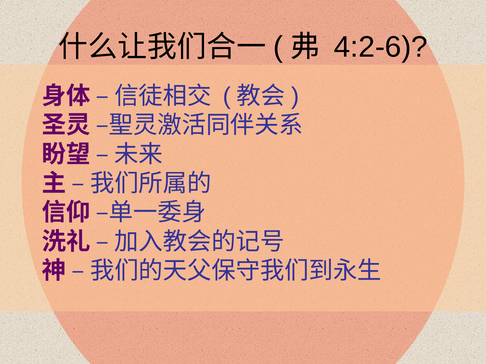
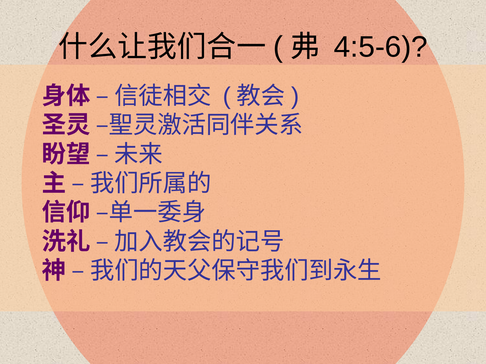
4:2-6: 4:2-6 -> 4:5-6
